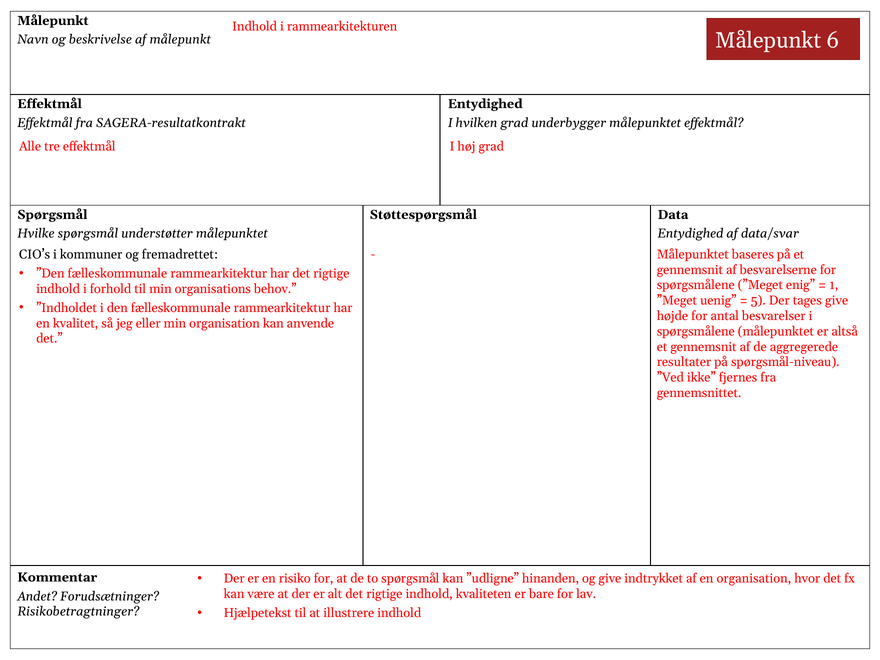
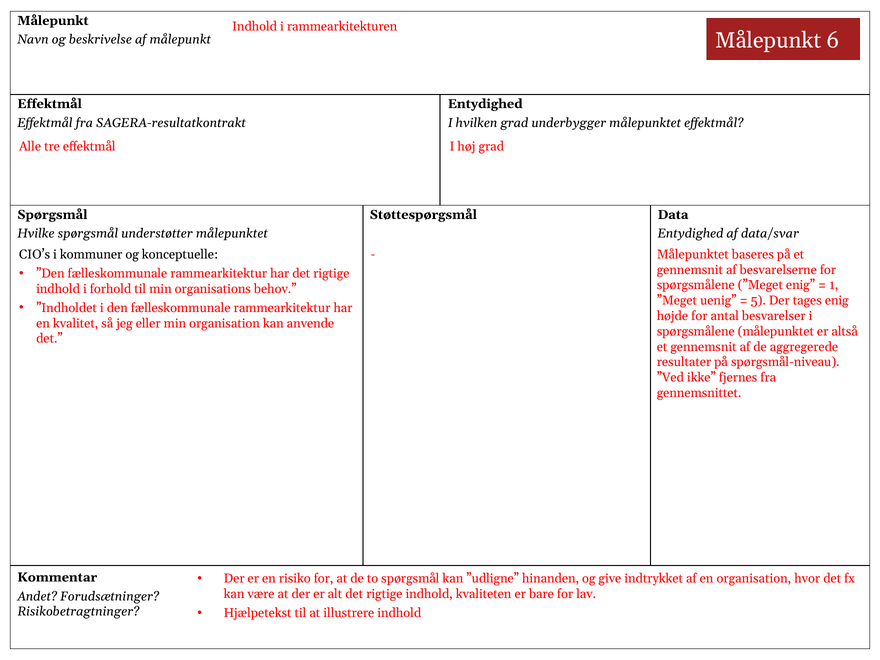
fremadrettet: fremadrettet -> konceptuelle
tages give: give -> enig
